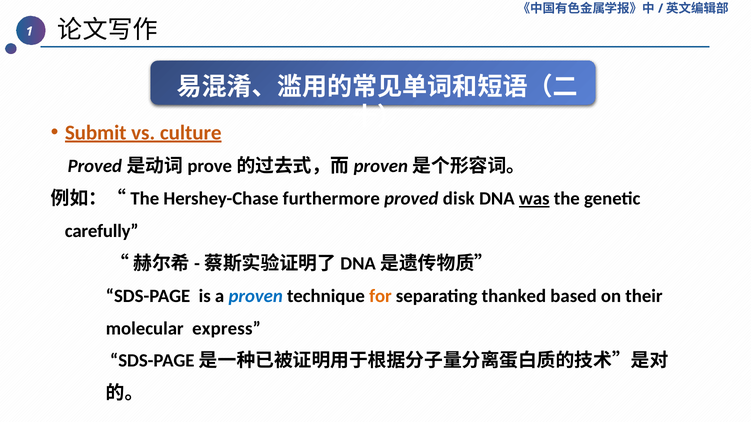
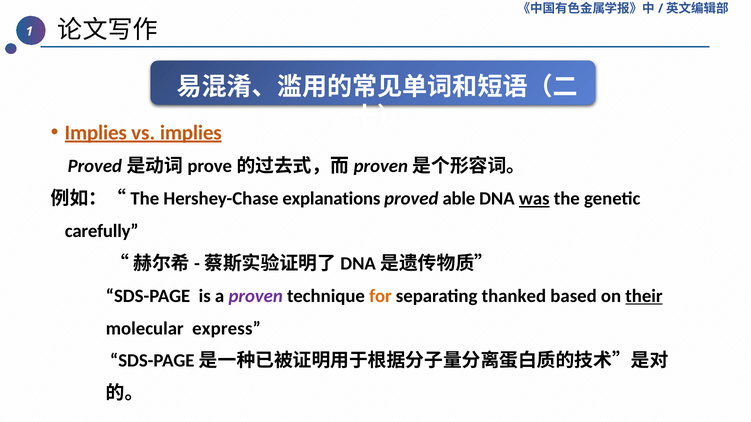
Submit at (96, 133): Submit -> Implies
vs culture: culture -> implies
furthermore: furthermore -> explanations
disk: disk -> able
proven colour: blue -> purple
their underline: none -> present
